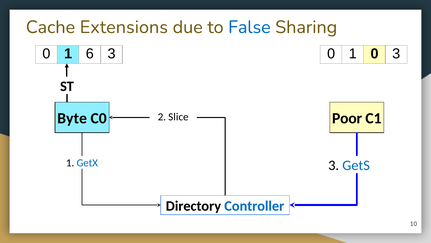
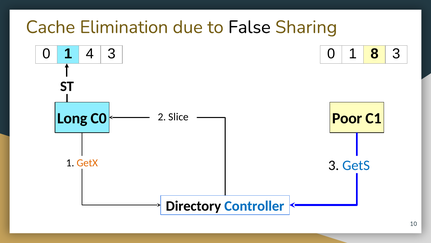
Extensions: Extensions -> Elimination
False colour: blue -> black
6: 6 -> 4
1 0: 0 -> 8
Byte: Byte -> Long
GetX colour: blue -> orange
